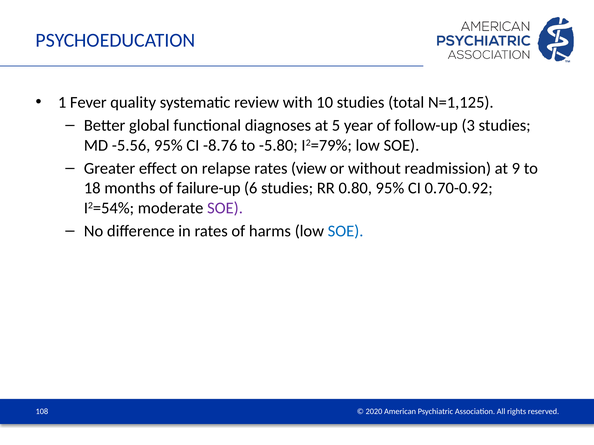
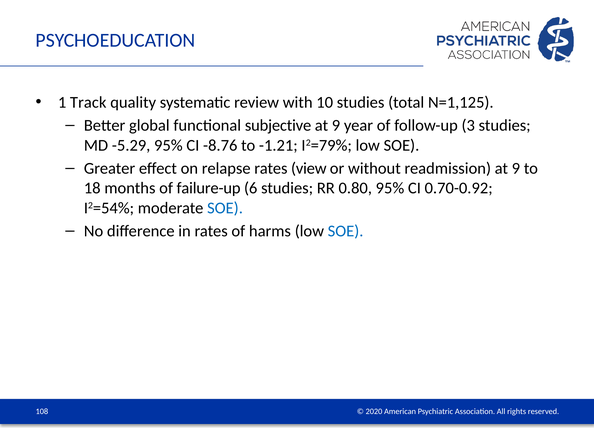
Fever: Fever -> Track
diagnoses: diagnoses -> subjective
5 at (336, 126): 5 -> 9
-5.56: -5.56 -> -5.29
-5.80: -5.80 -> -1.21
SOE at (225, 208) colour: purple -> blue
